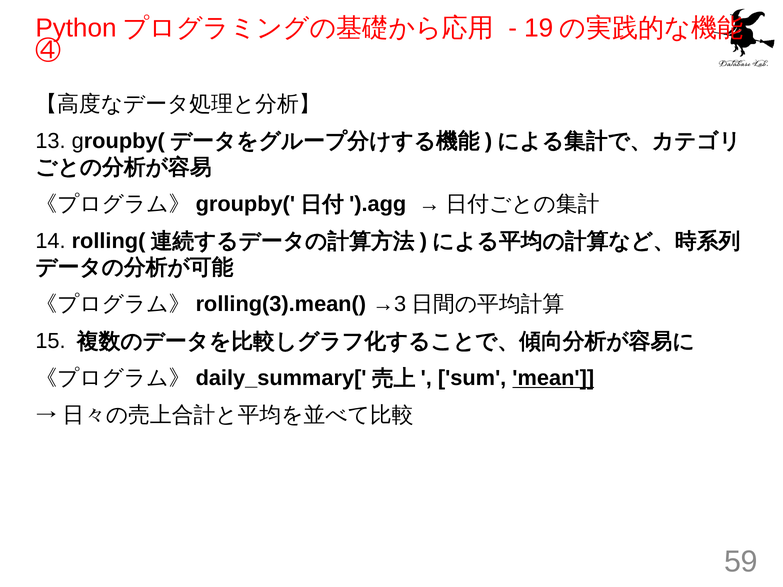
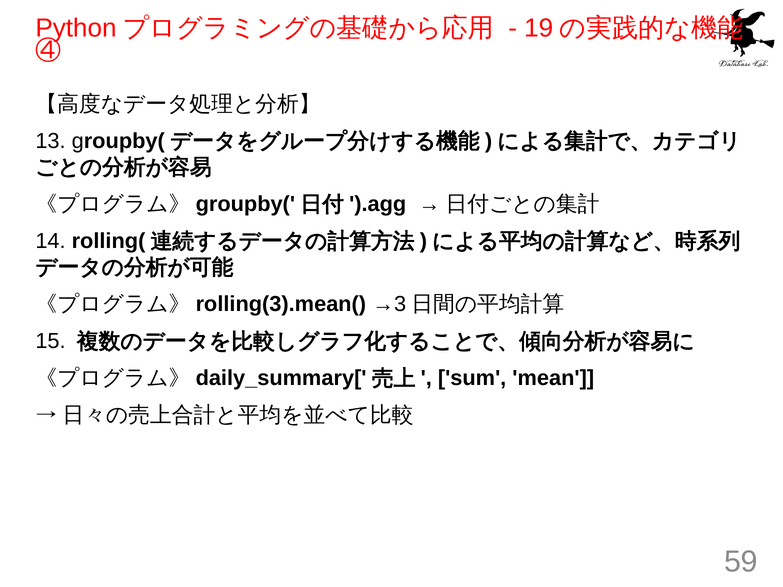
mean underline: present -> none
